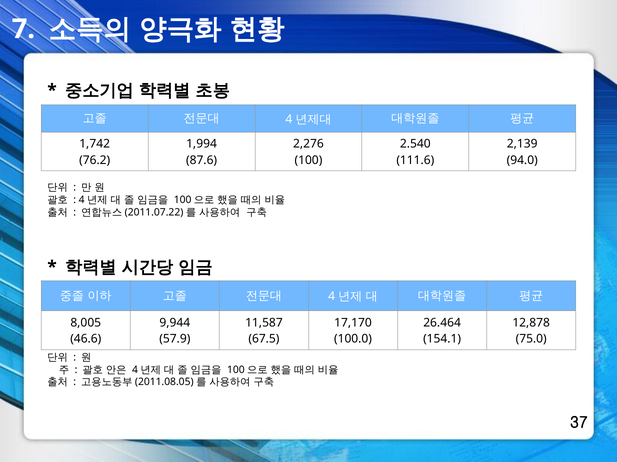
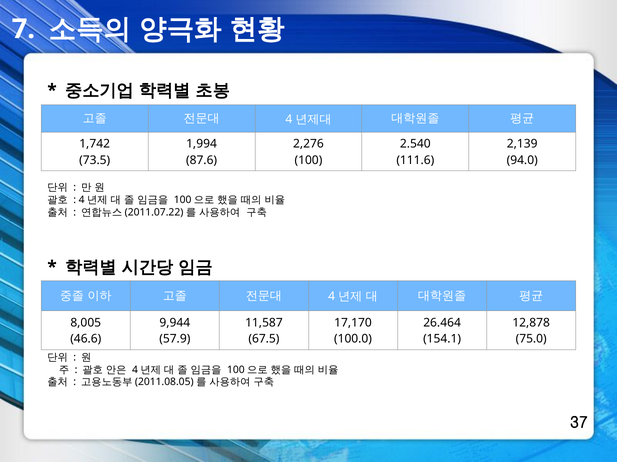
76.2: 76.2 -> 73.5
